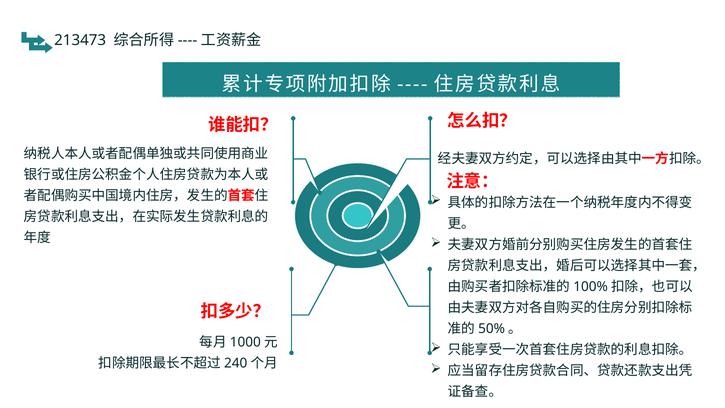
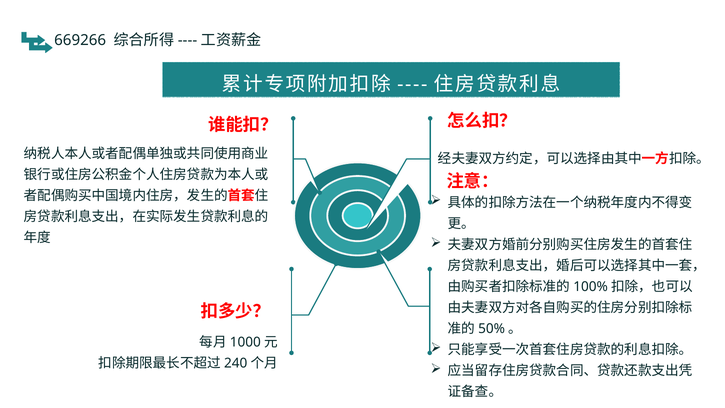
213473: 213473 -> 669266
